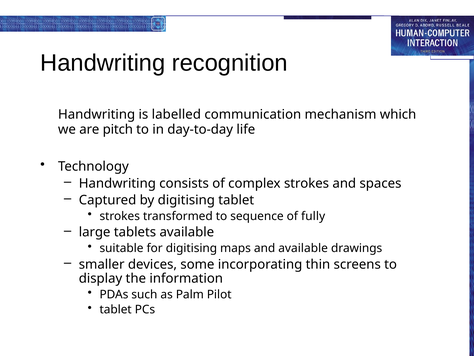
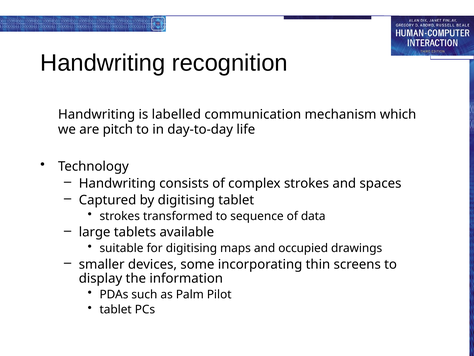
fully: fully -> data
and available: available -> occupied
